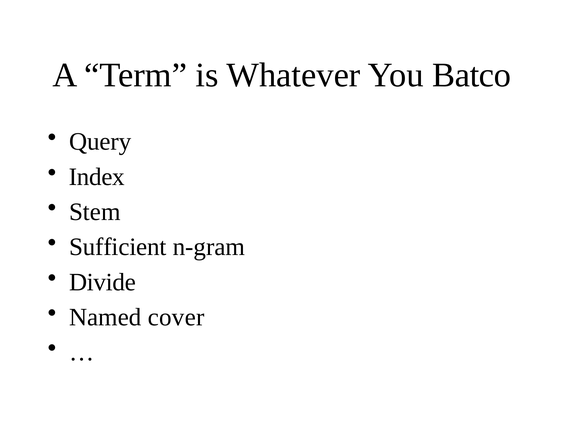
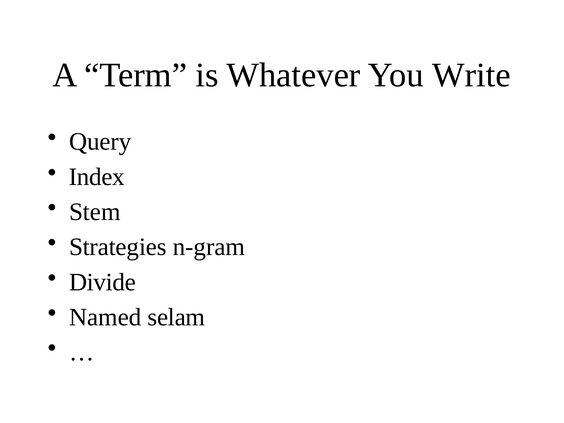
Batco: Batco -> Write
Sufficient: Sufficient -> Strategies
cover: cover -> selam
